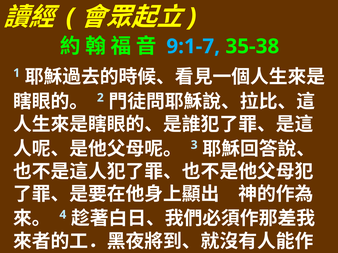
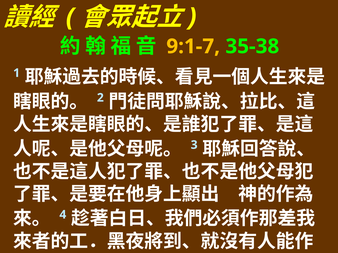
9:1-7 colour: light blue -> yellow
